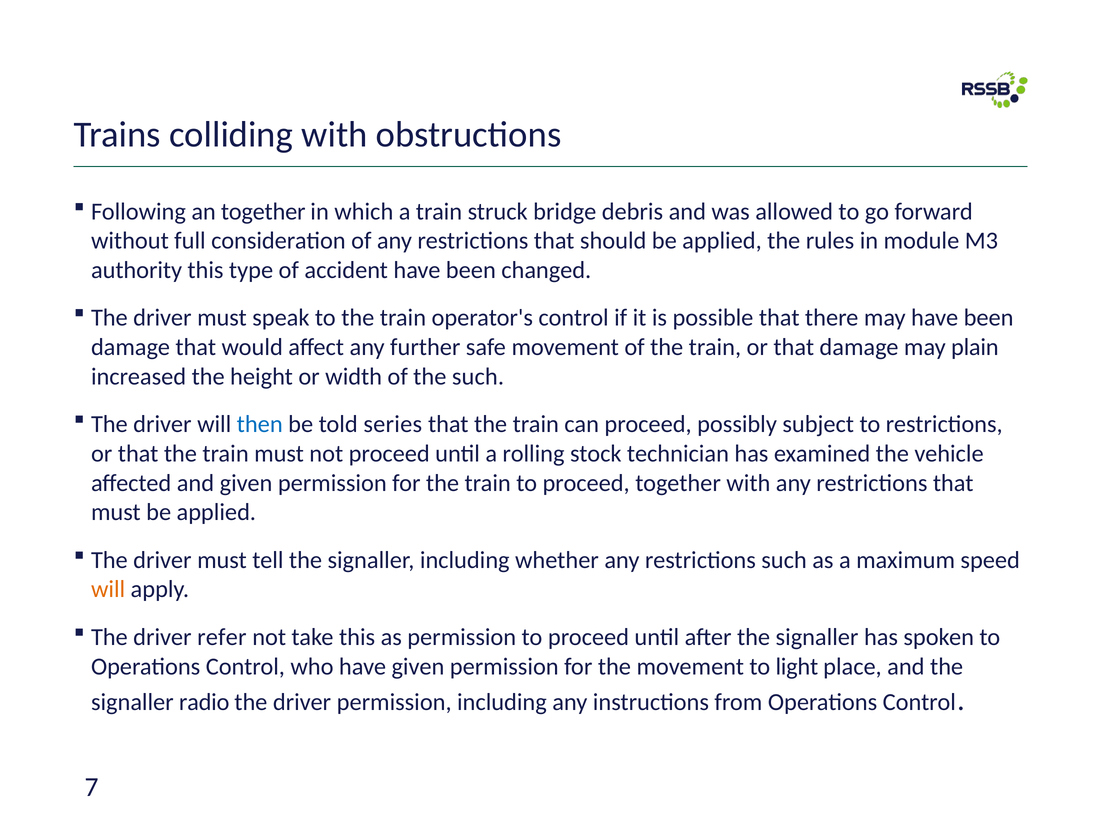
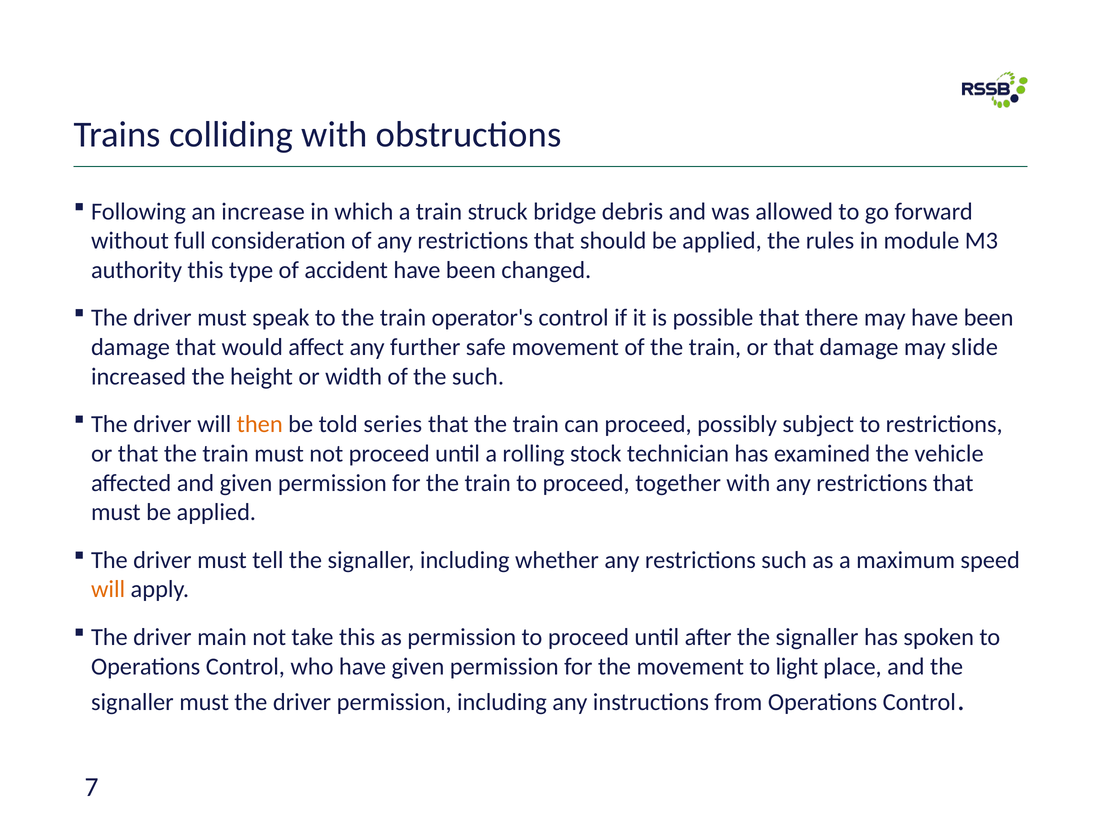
an together: together -> increase
plain: plain -> slide
then colour: blue -> orange
refer: refer -> main
signaller radio: radio -> must
